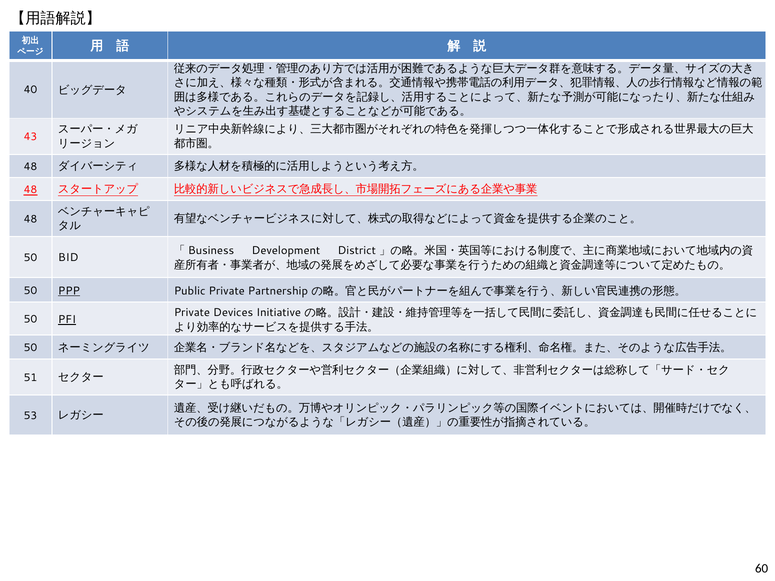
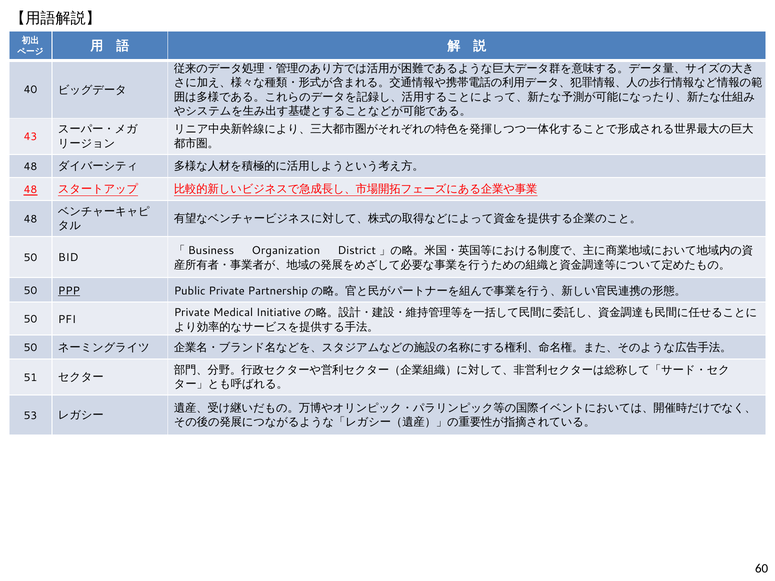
Development: Development -> Organization
Devices: Devices -> Medical
PFI underline: present -> none
